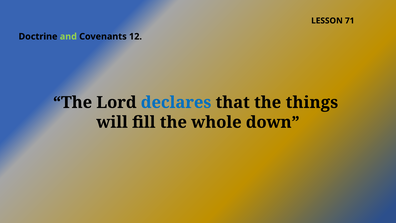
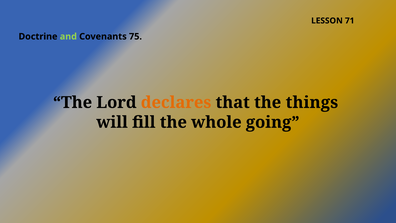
12: 12 -> 75
declares colour: blue -> orange
down: down -> going
